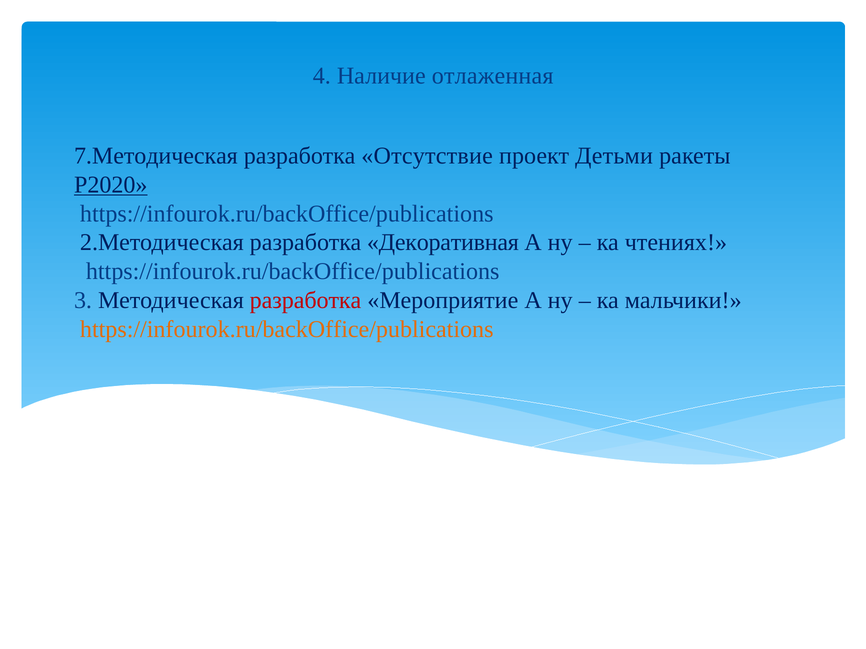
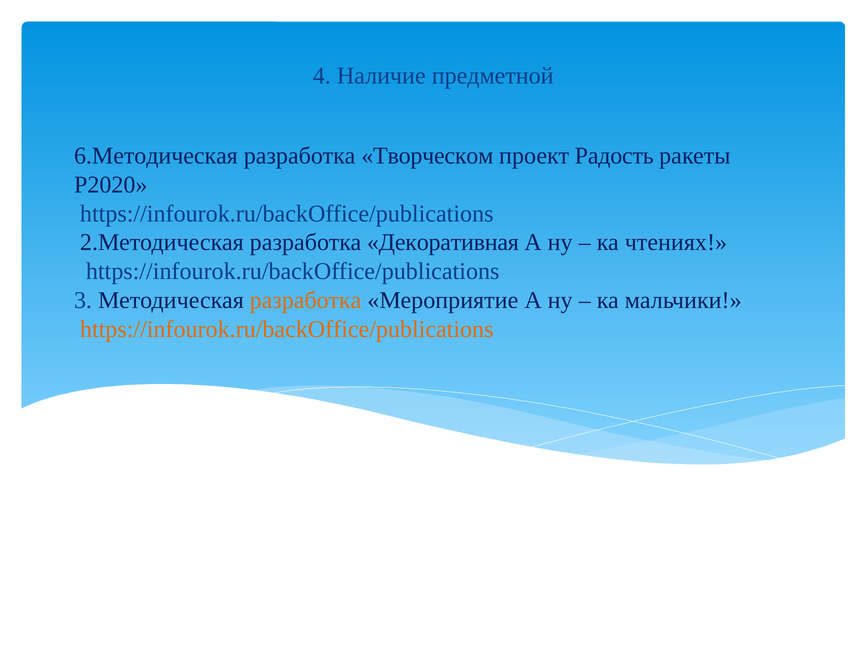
отлаженная: отлаженная -> предметной
7.Методическая: 7.Методическая -> 6.Методическая
Отсутствие: Отсутствие -> Творческом
Детьми: Детьми -> Радость
Р2020 underline: present -> none
разработка at (306, 300) colour: red -> orange
